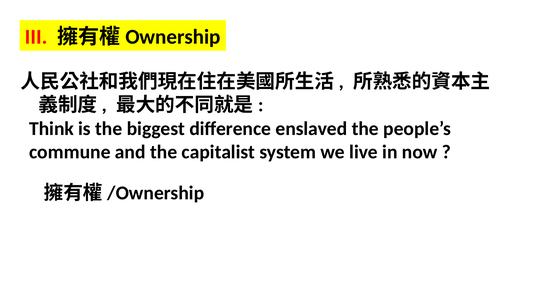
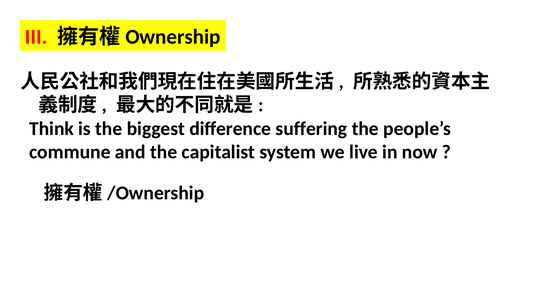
enslaved: enslaved -> suffering
